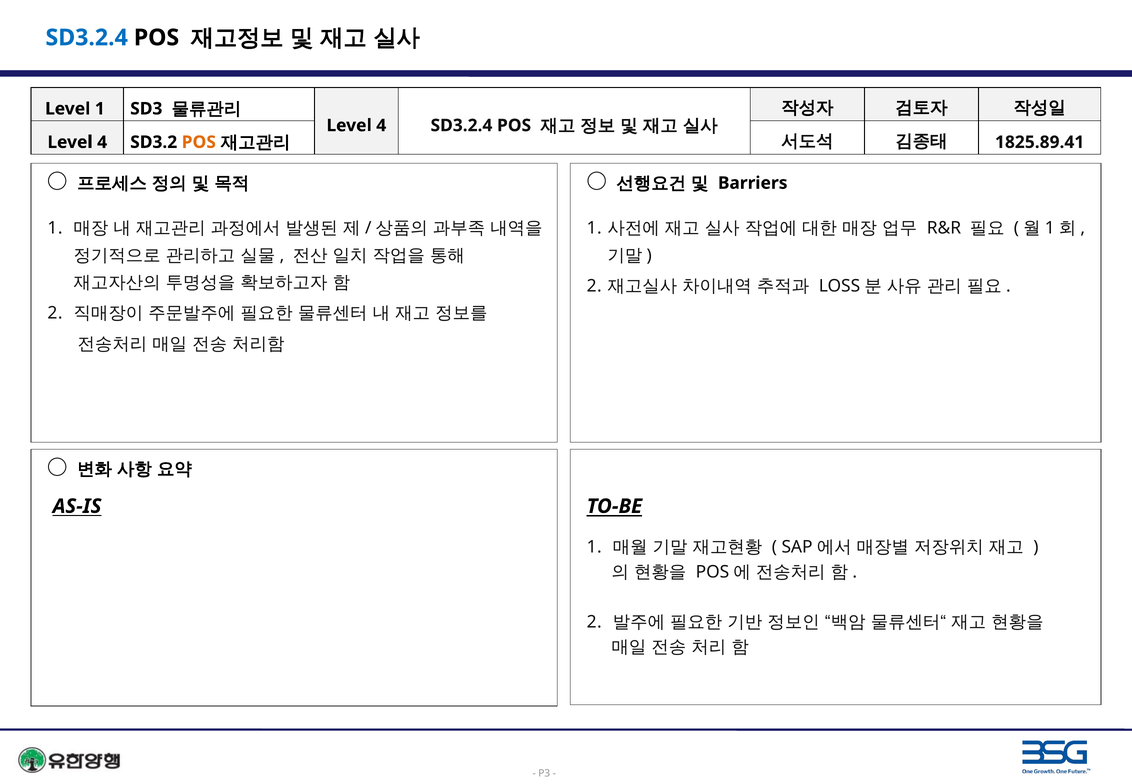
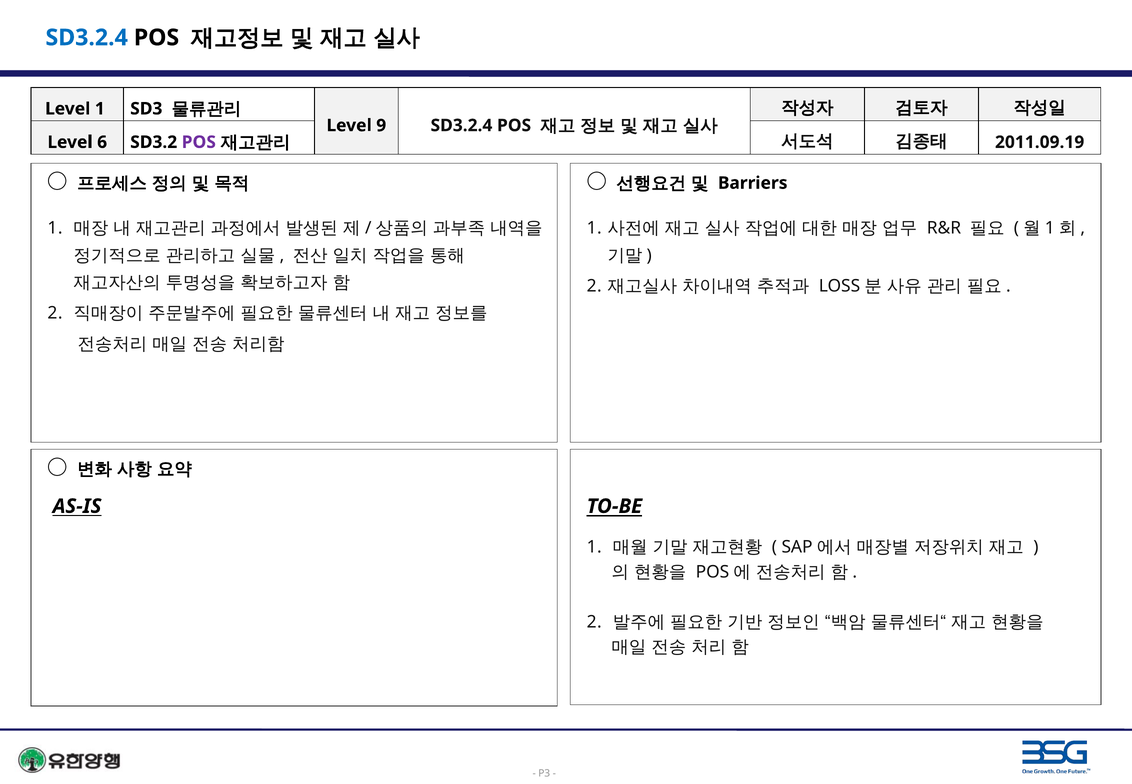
4 at (381, 125): 4 -> 9
4 at (102, 142): 4 -> 6
POS at (199, 142) colour: orange -> purple
1825.89.41: 1825.89.41 -> 2011.09.19
